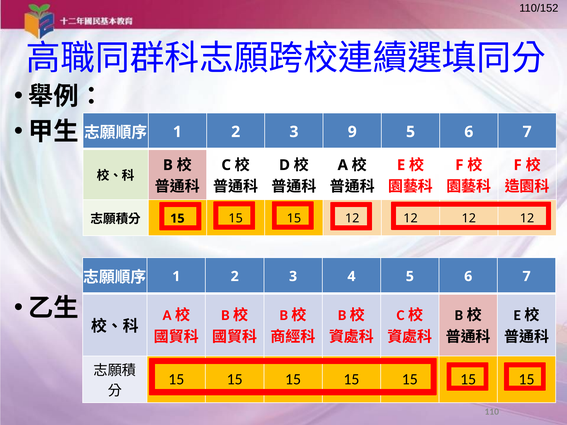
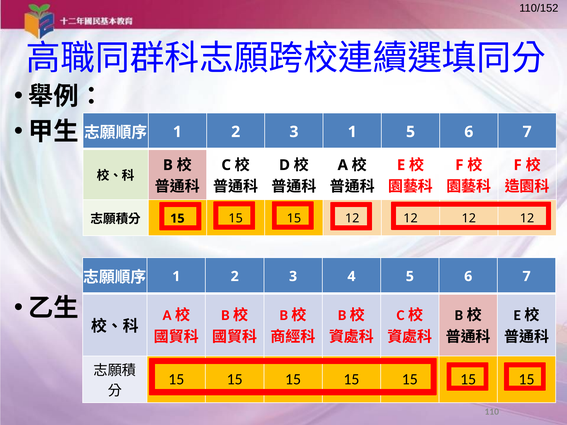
3 9: 9 -> 1
